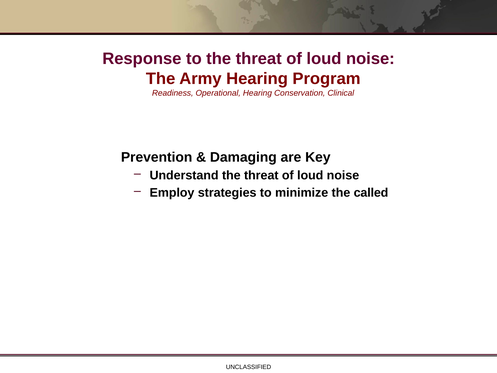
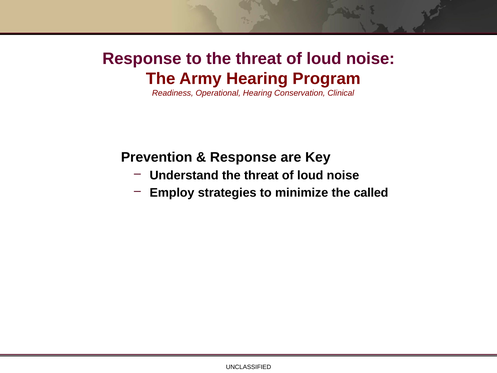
Damaging at (243, 157): Damaging -> Response
